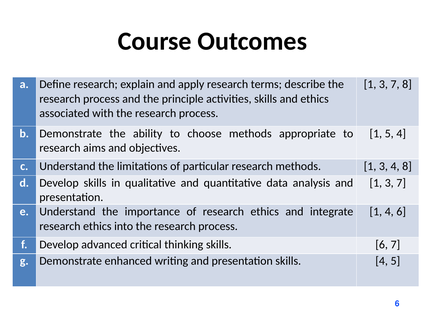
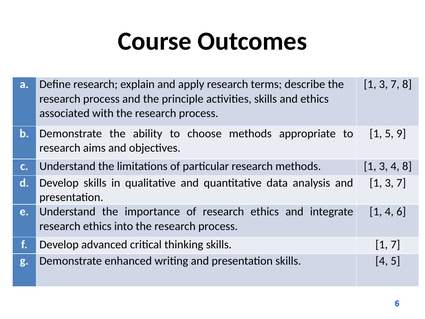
5 4: 4 -> 9
skills 6: 6 -> 1
